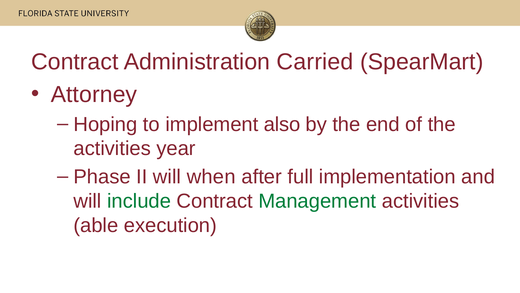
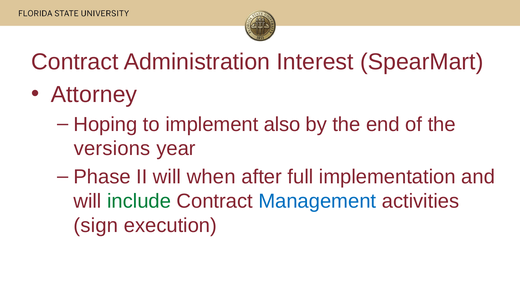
Carried: Carried -> Interest
activities at (112, 148): activities -> versions
Management colour: green -> blue
able: able -> sign
